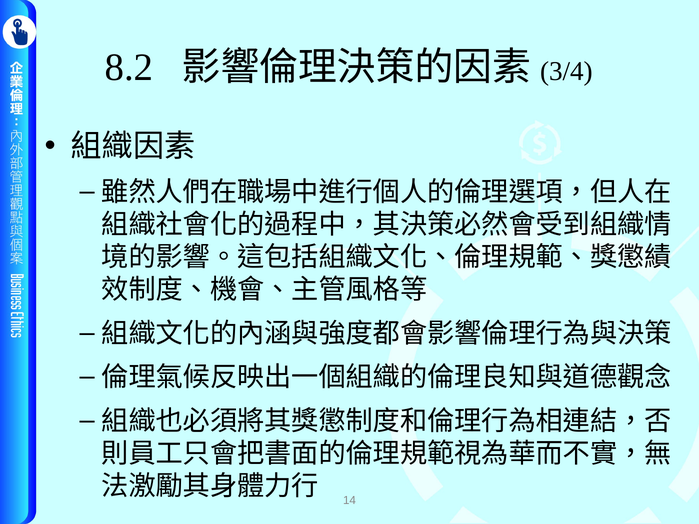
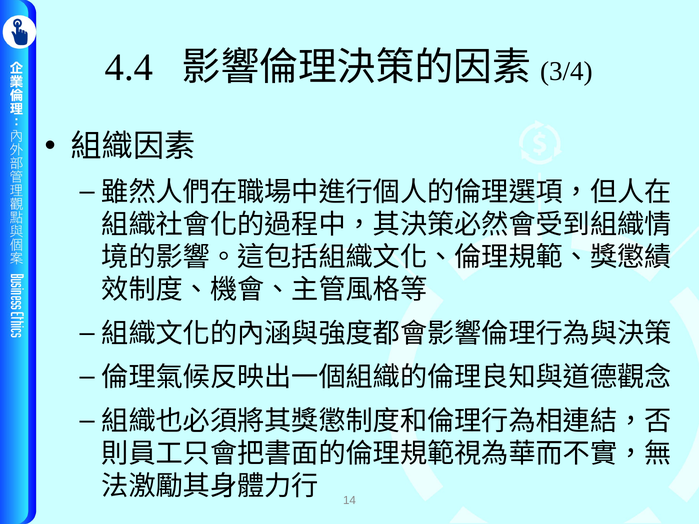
8.2: 8.2 -> 4.4
